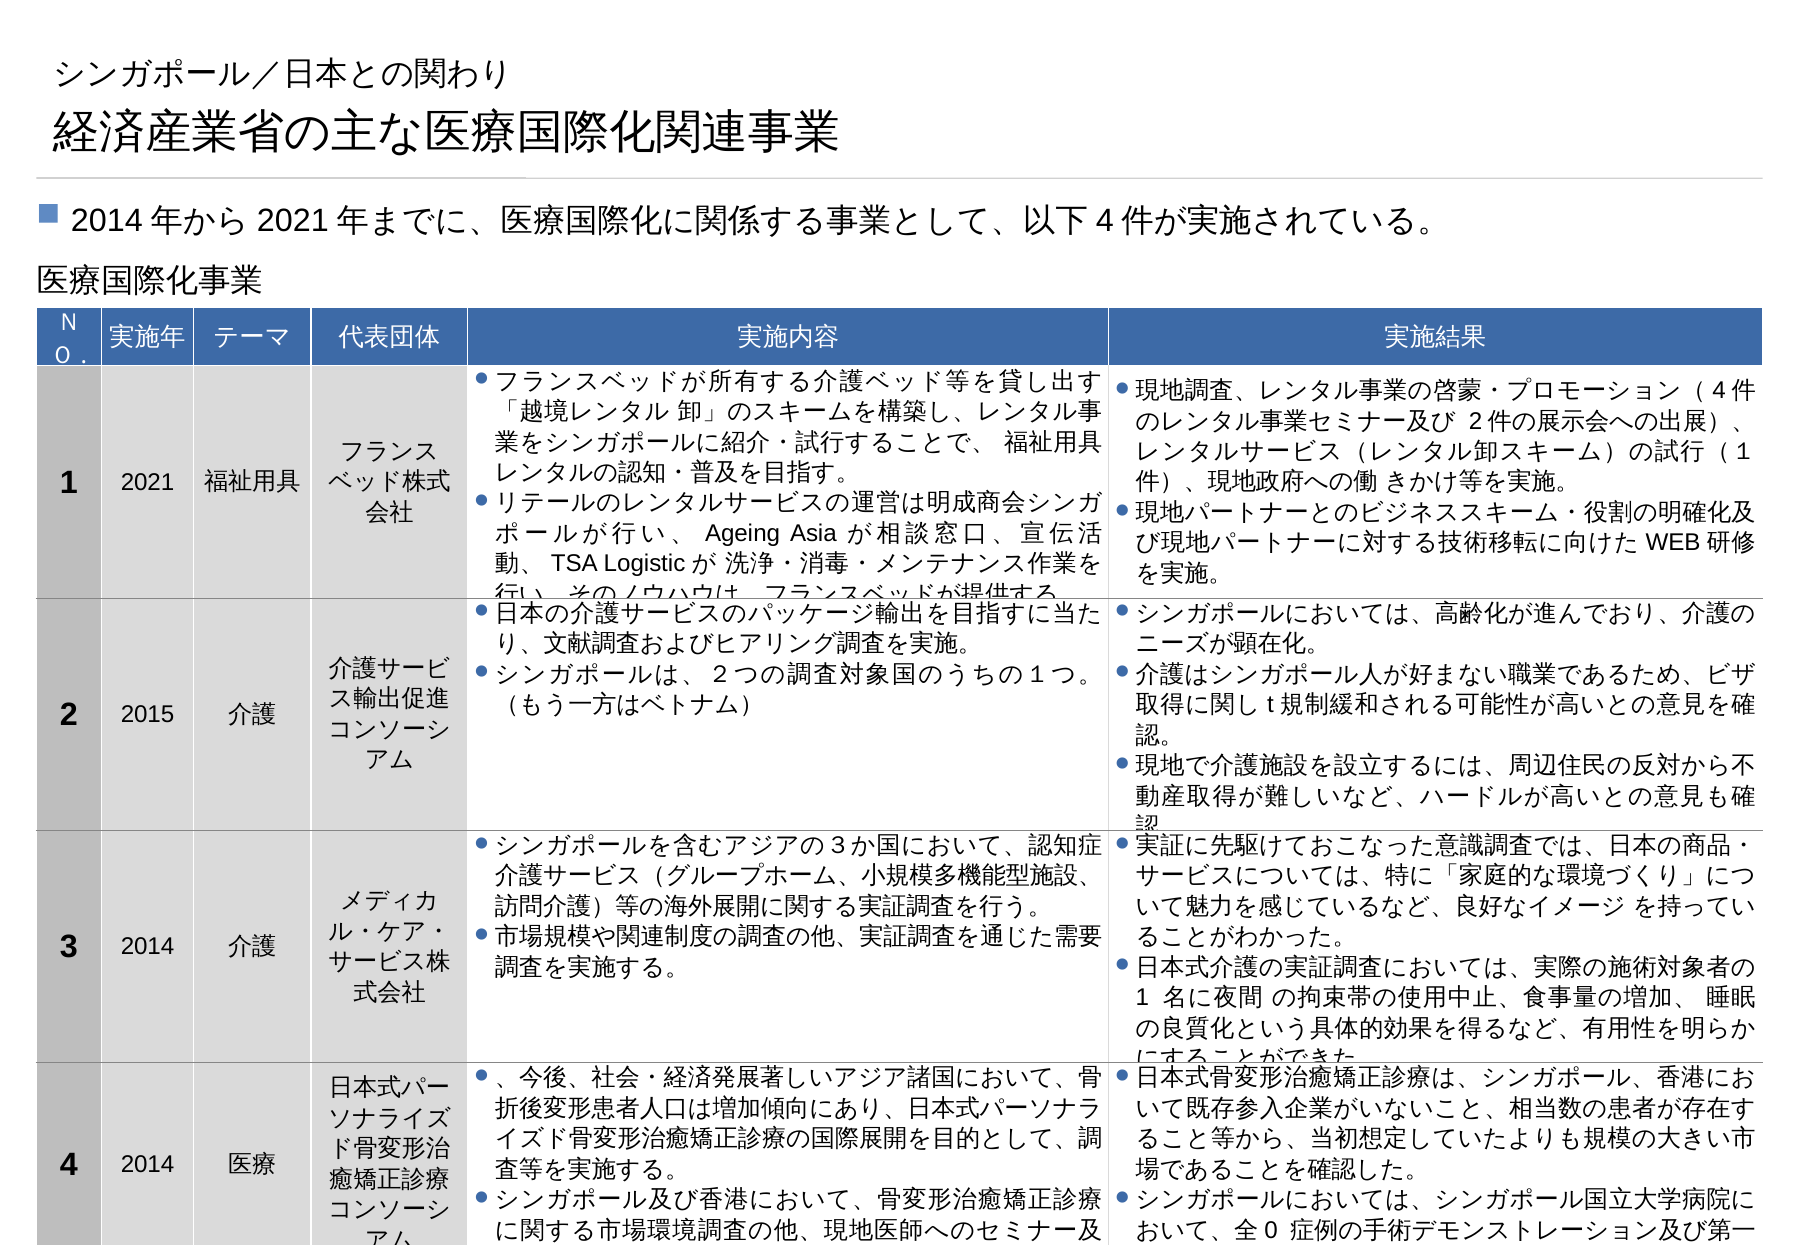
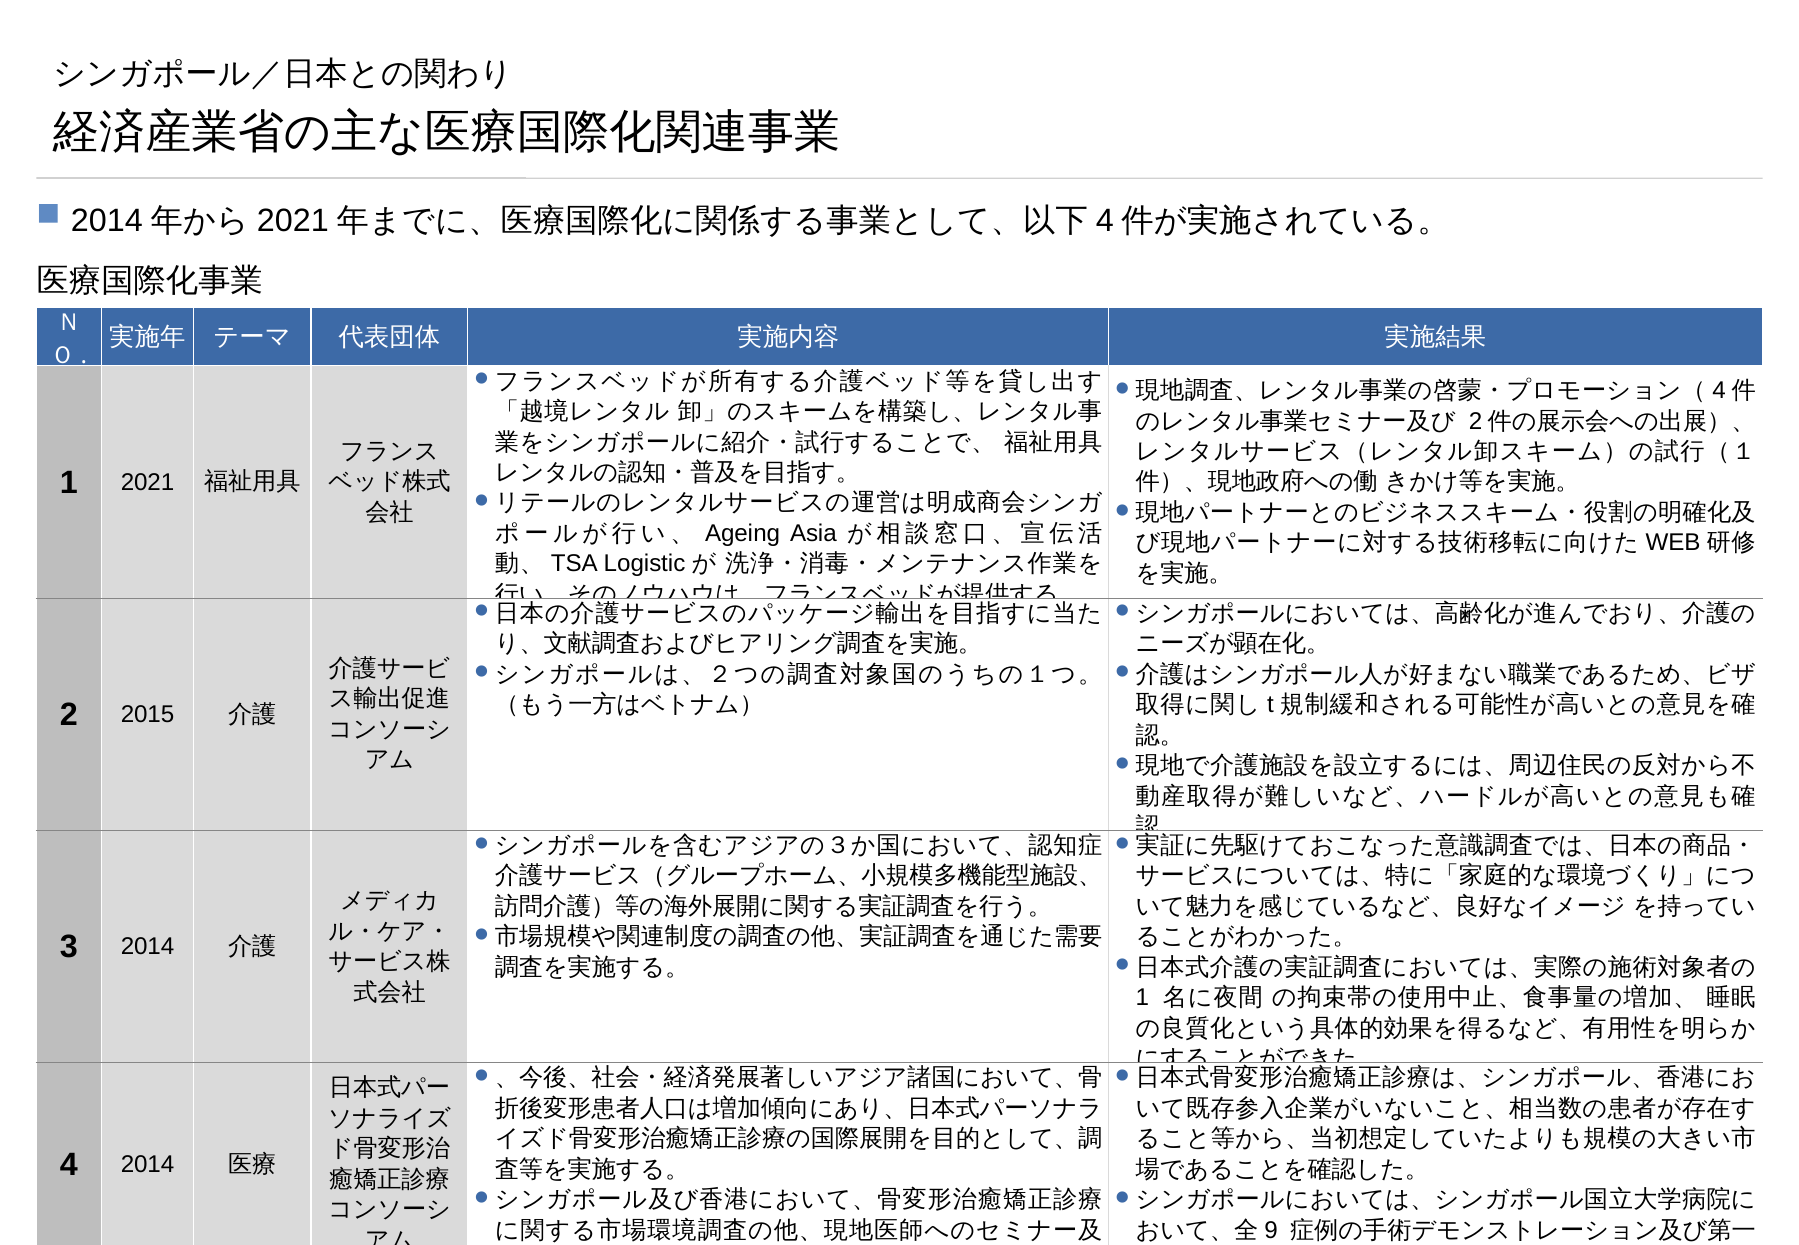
0: 0 -> 9
